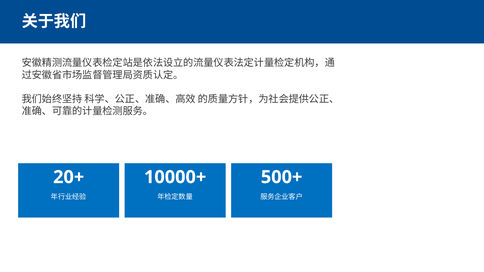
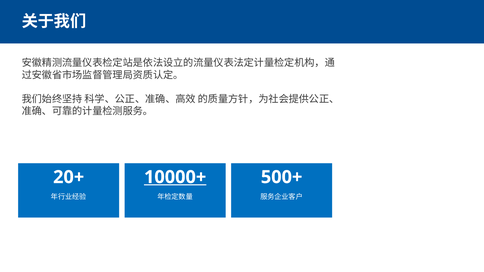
10000+ underline: none -> present
